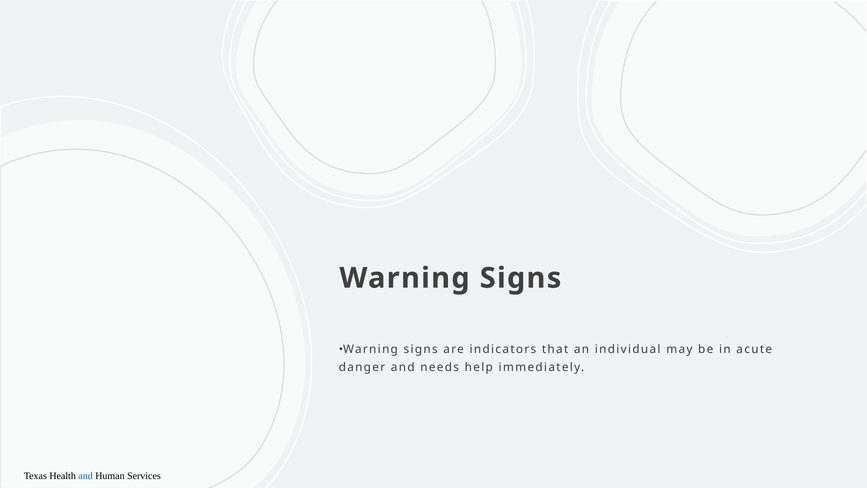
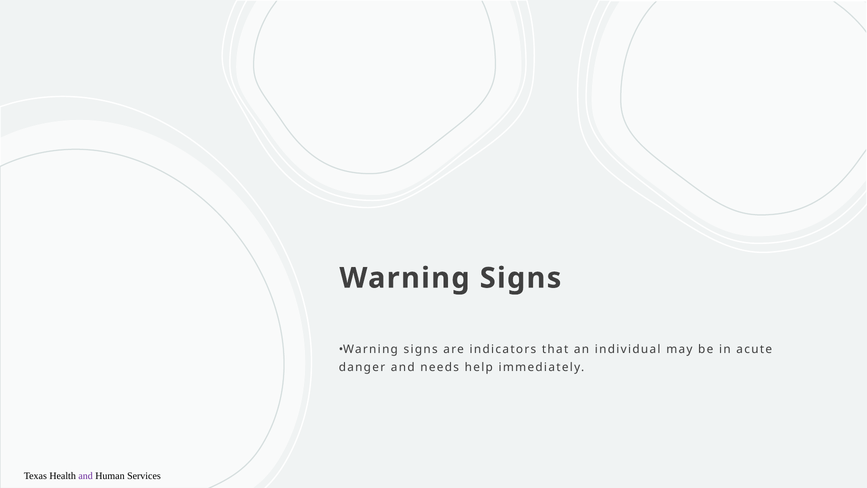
and at (86, 476) colour: blue -> purple
